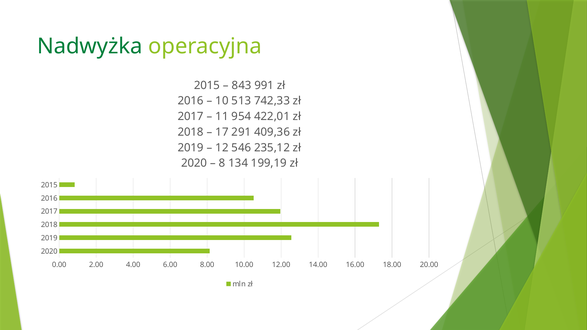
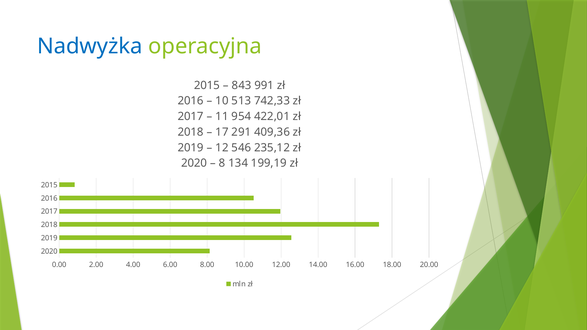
Nadwyżka colour: green -> blue
